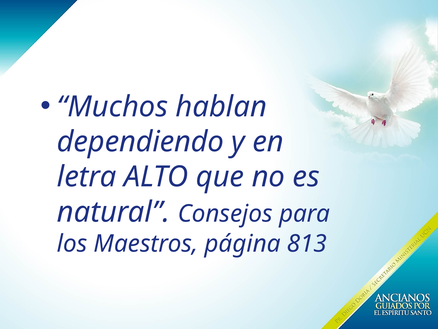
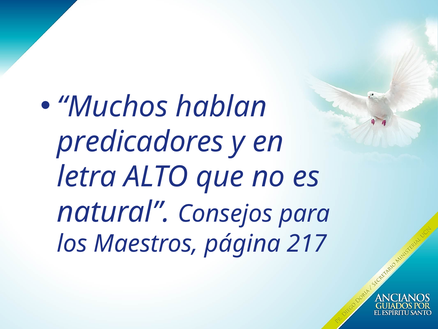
dependiendo: dependiendo -> predicadores
813: 813 -> 217
